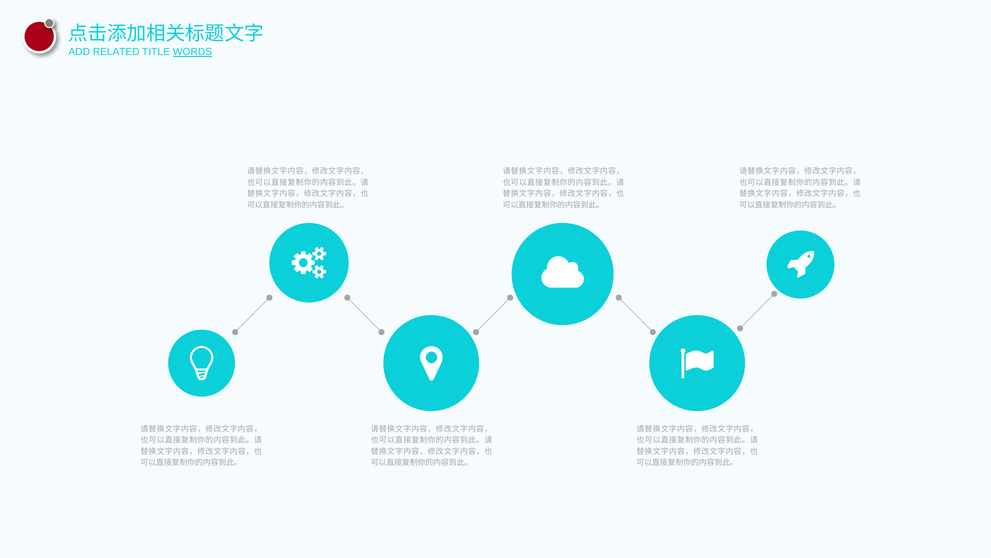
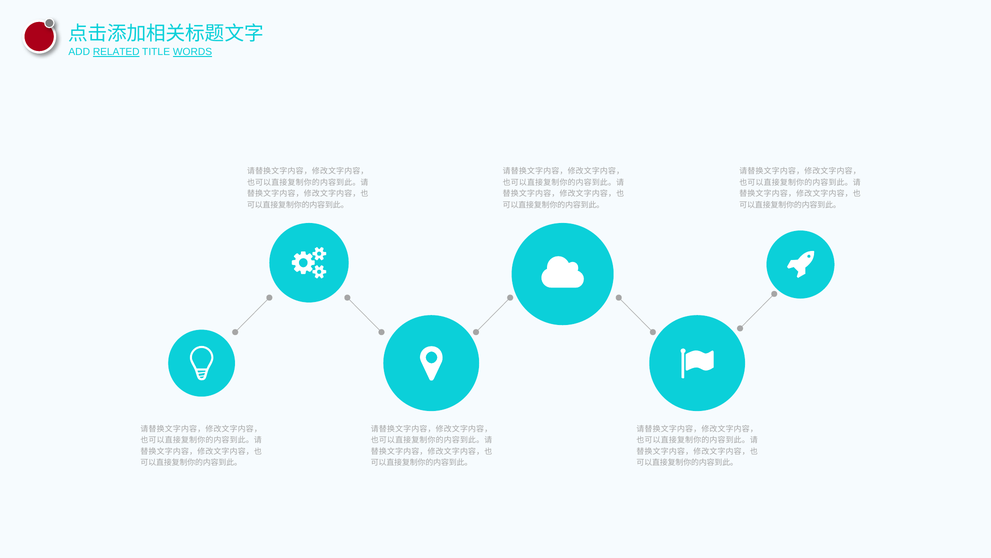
RELATED underline: none -> present
